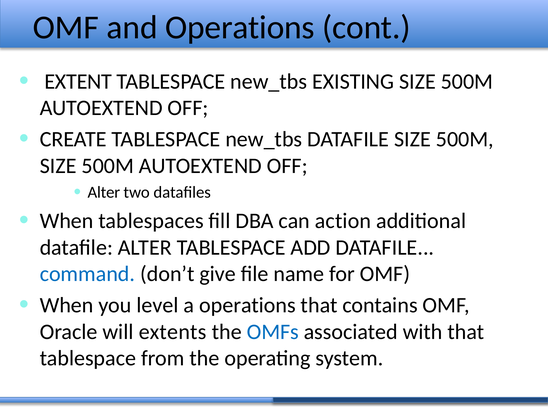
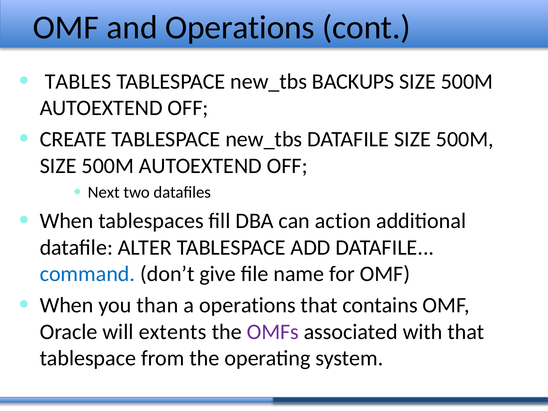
EXTENT: EXTENT -> TABLES
EXISTING: EXISTING -> BACKUPS
Alter at (104, 192): Alter -> Next
level: level -> than
OMFs colour: blue -> purple
